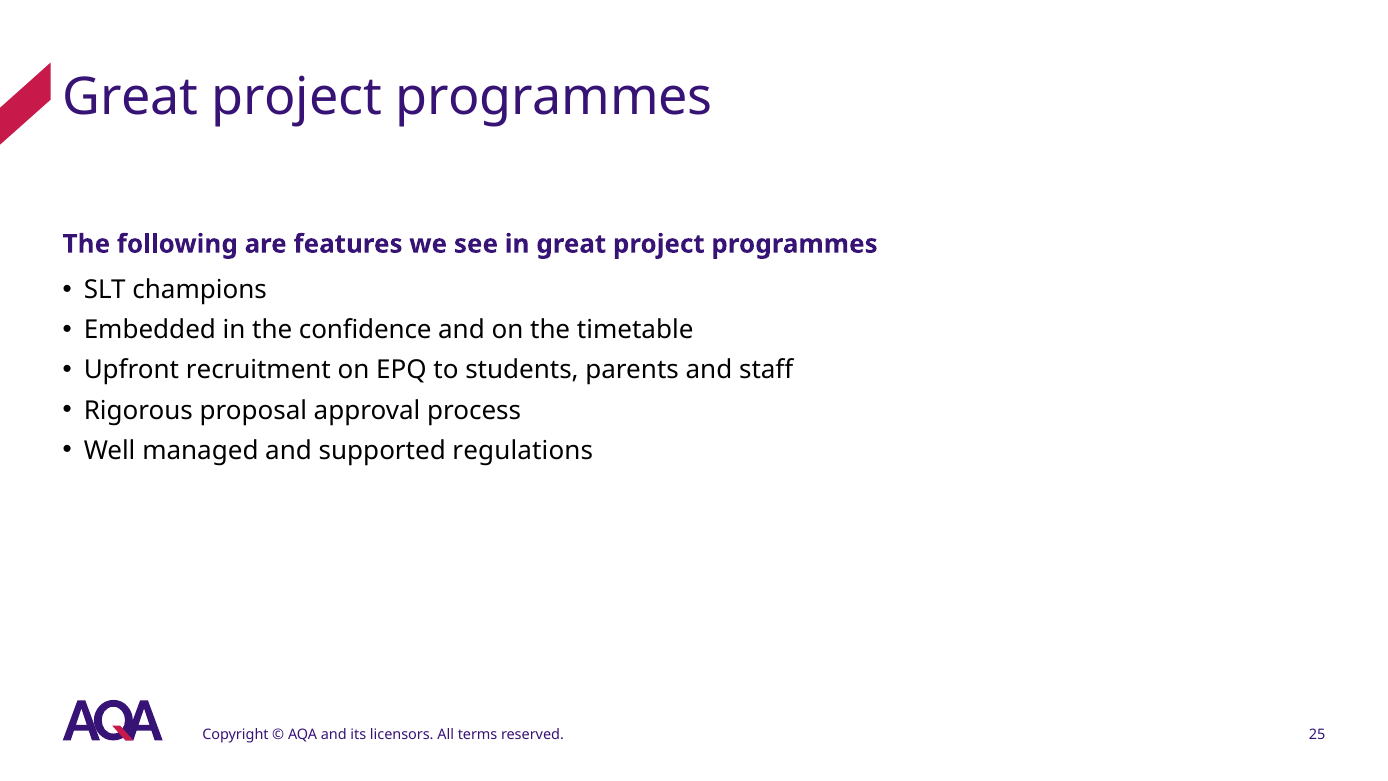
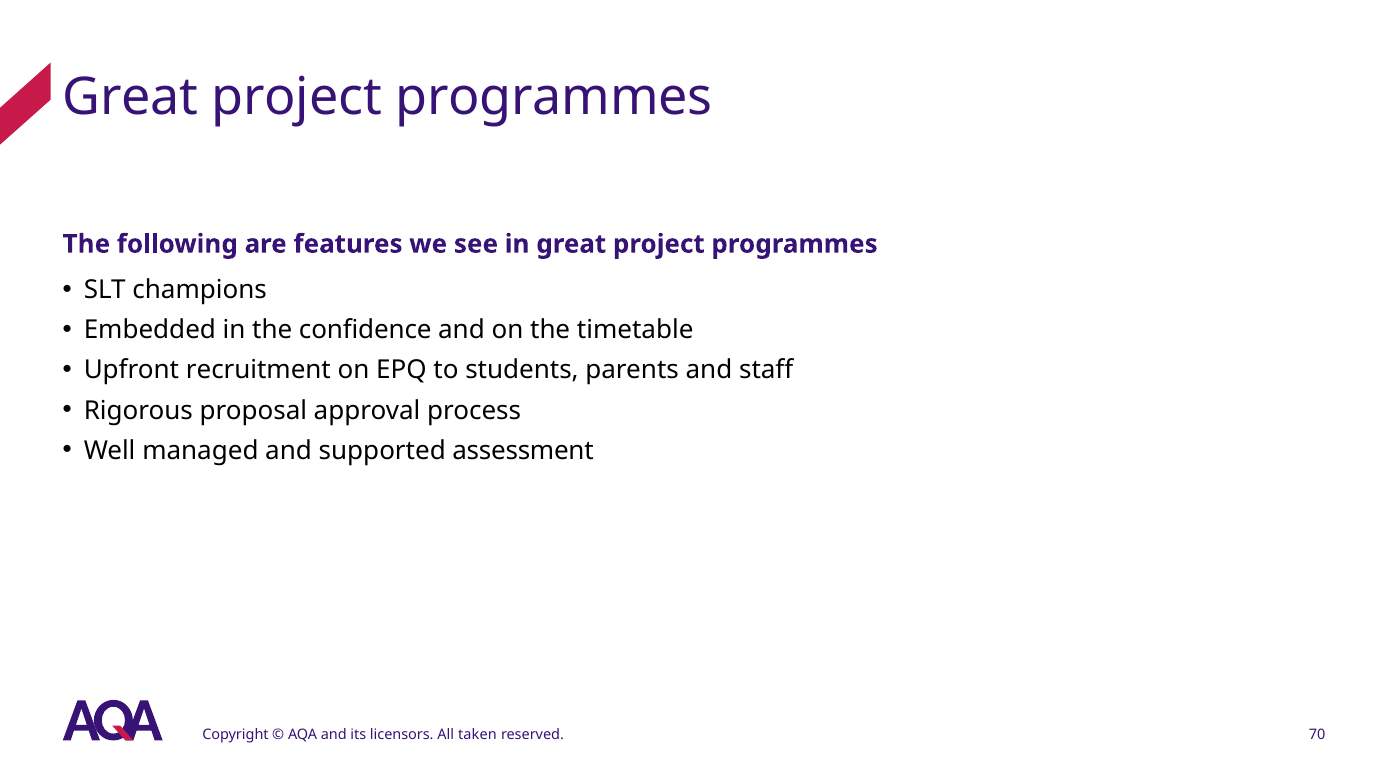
regulations: regulations -> assessment
terms: terms -> taken
25: 25 -> 70
